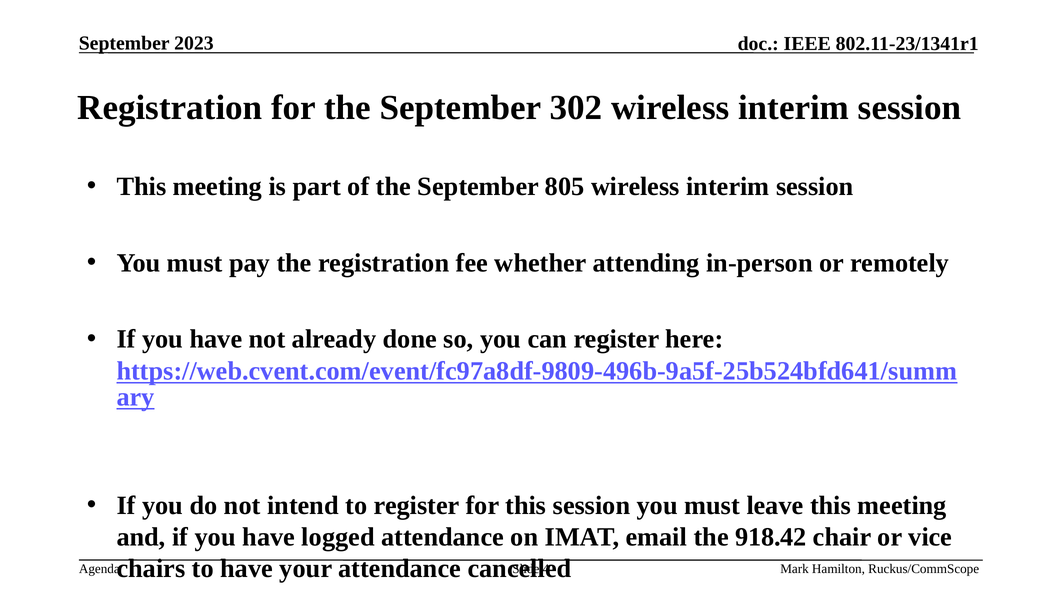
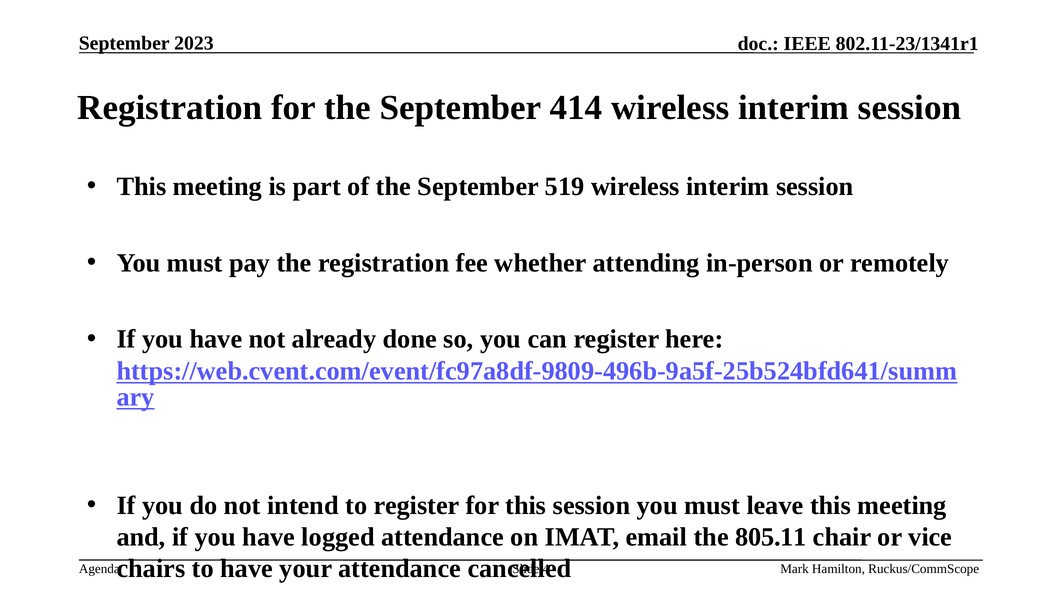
302: 302 -> 414
805: 805 -> 519
918.42: 918.42 -> 805.11
